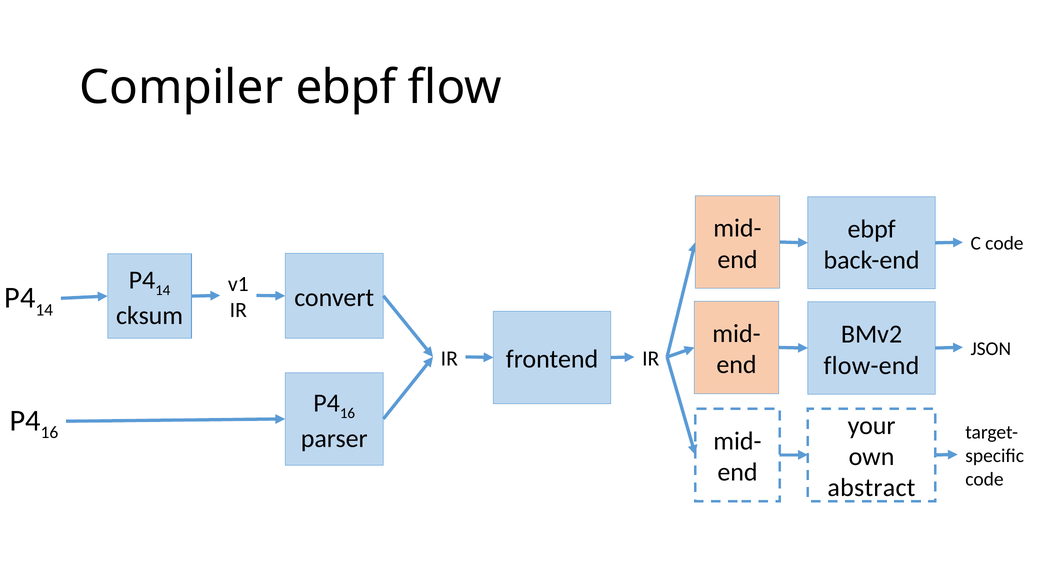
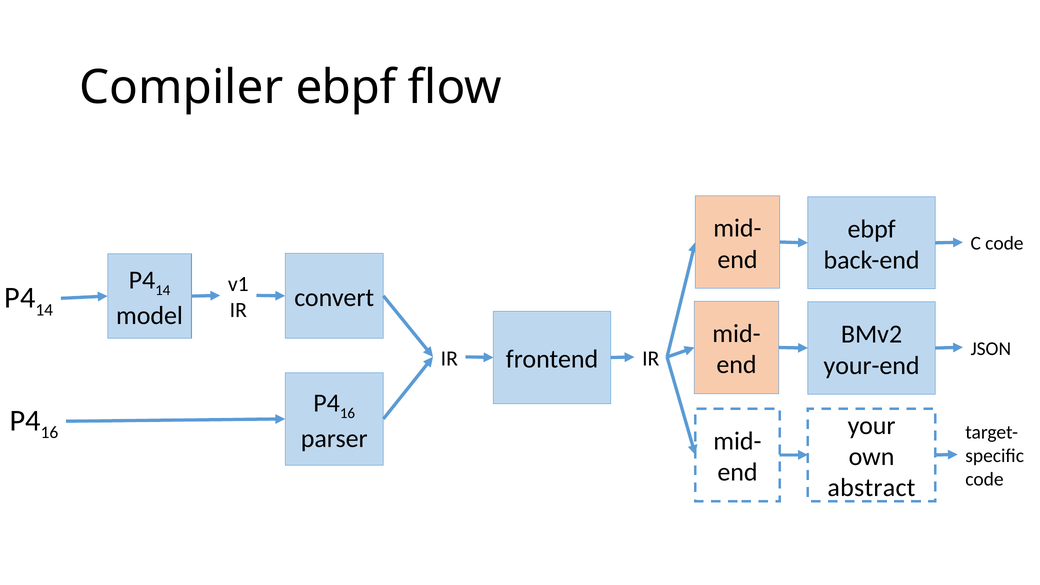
cksum: cksum -> model
flow-end: flow-end -> your-end
